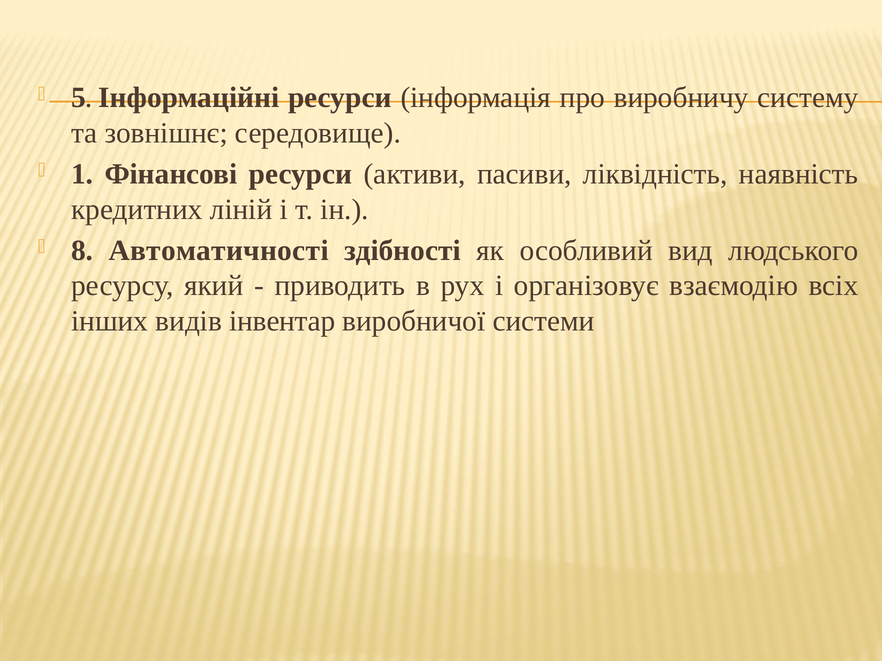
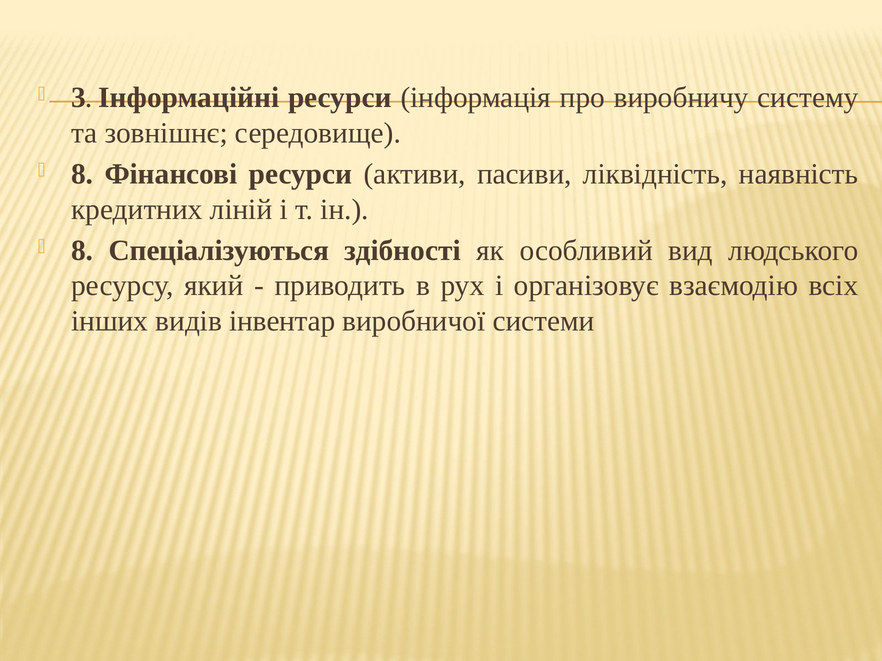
5: 5 -> 3
1 at (82, 174): 1 -> 8
Автоматичності: Автоматичності -> Спеціалізуються
